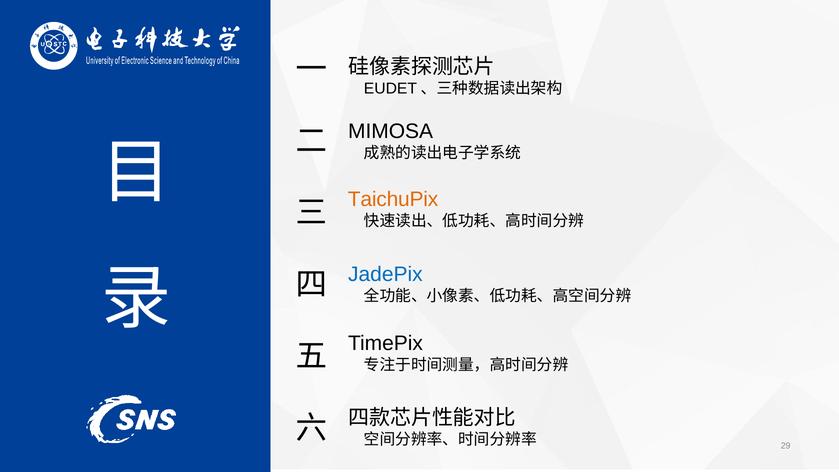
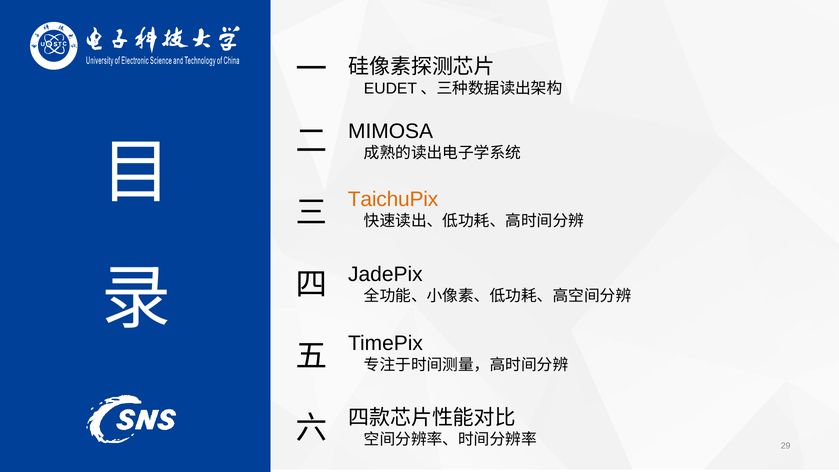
JadePix colour: blue -> black
